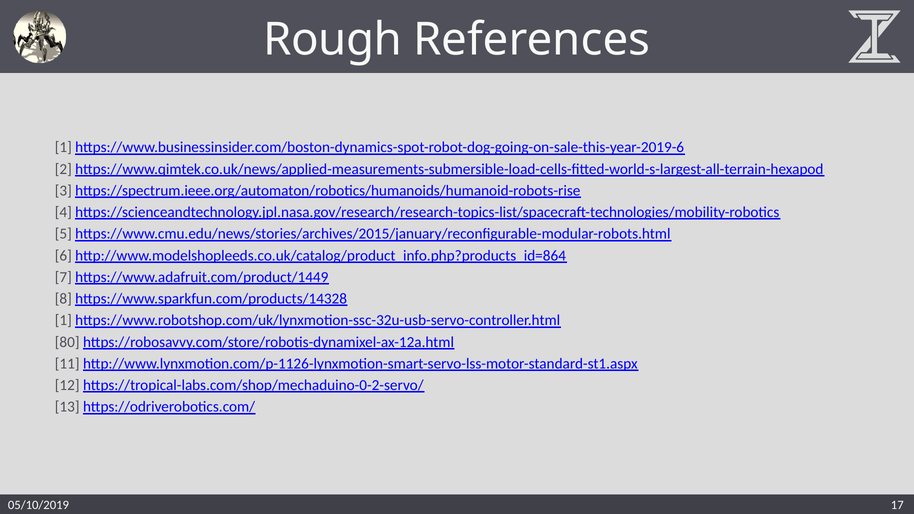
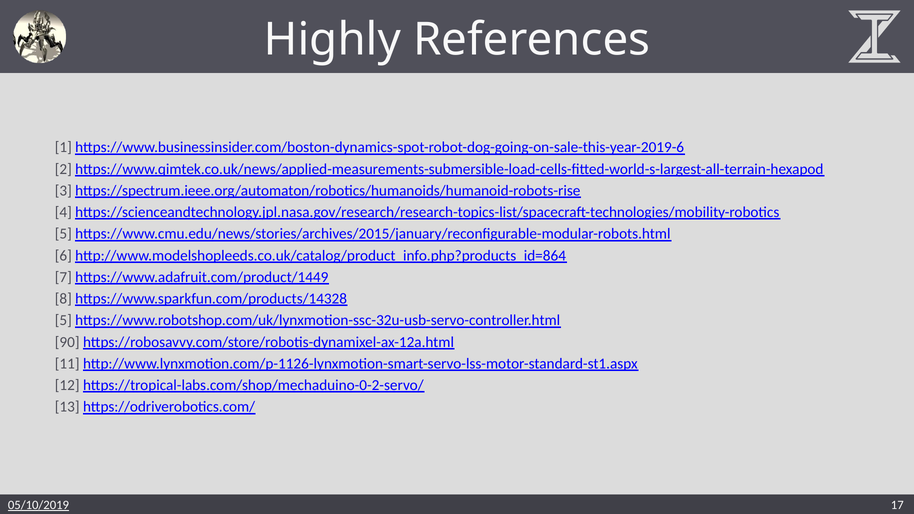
Rough: Rough -> Highly
1 at (63, 320): 1 -> 5
80: 80 -> 90
05/10/2019 underline: none -> present
